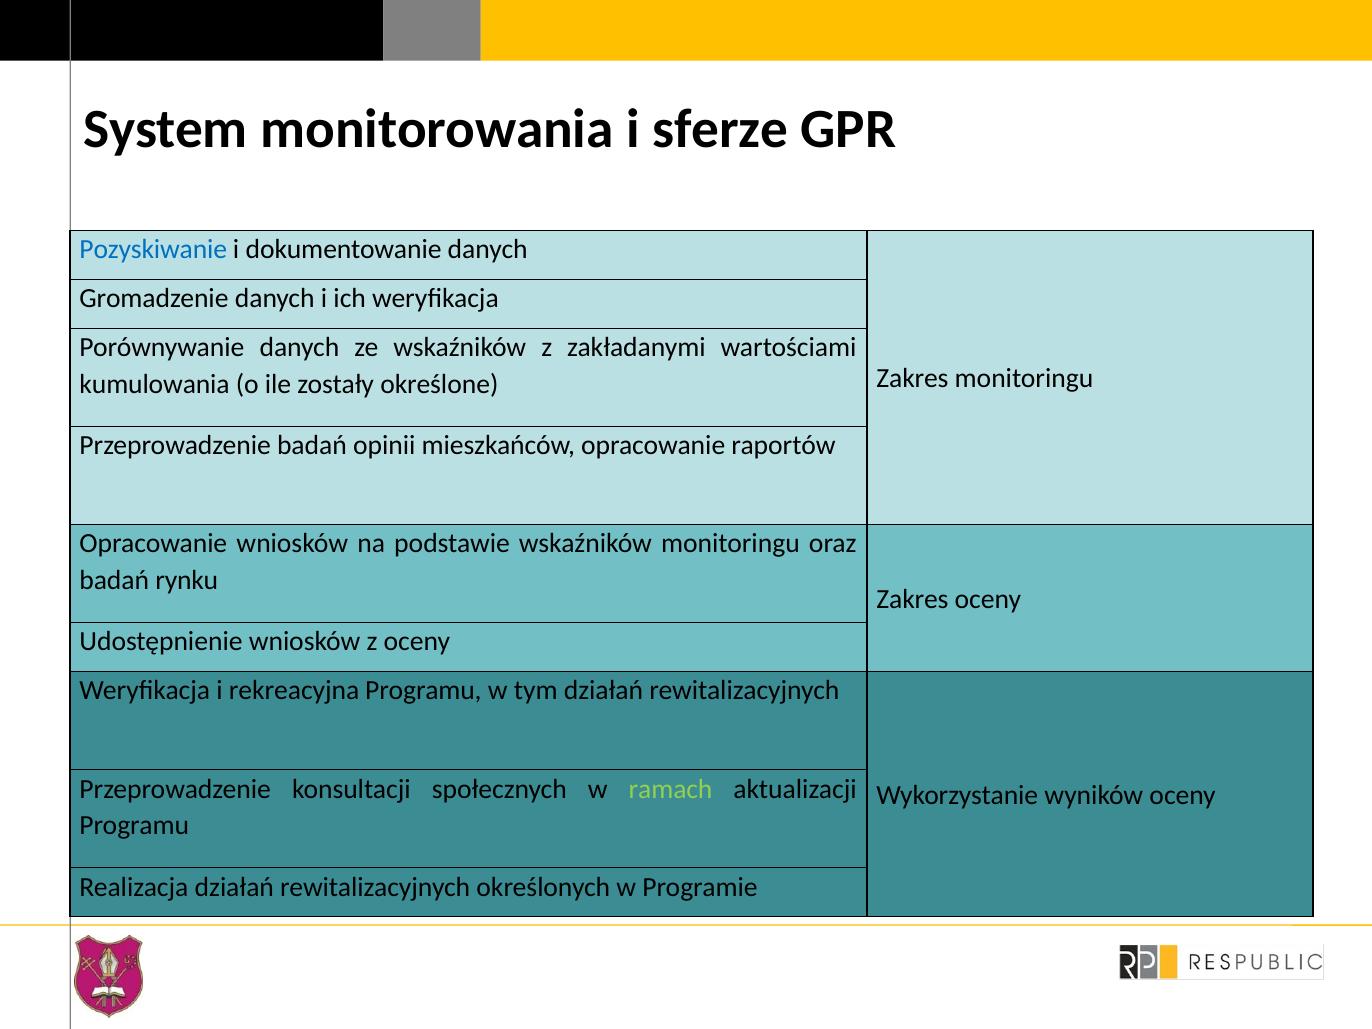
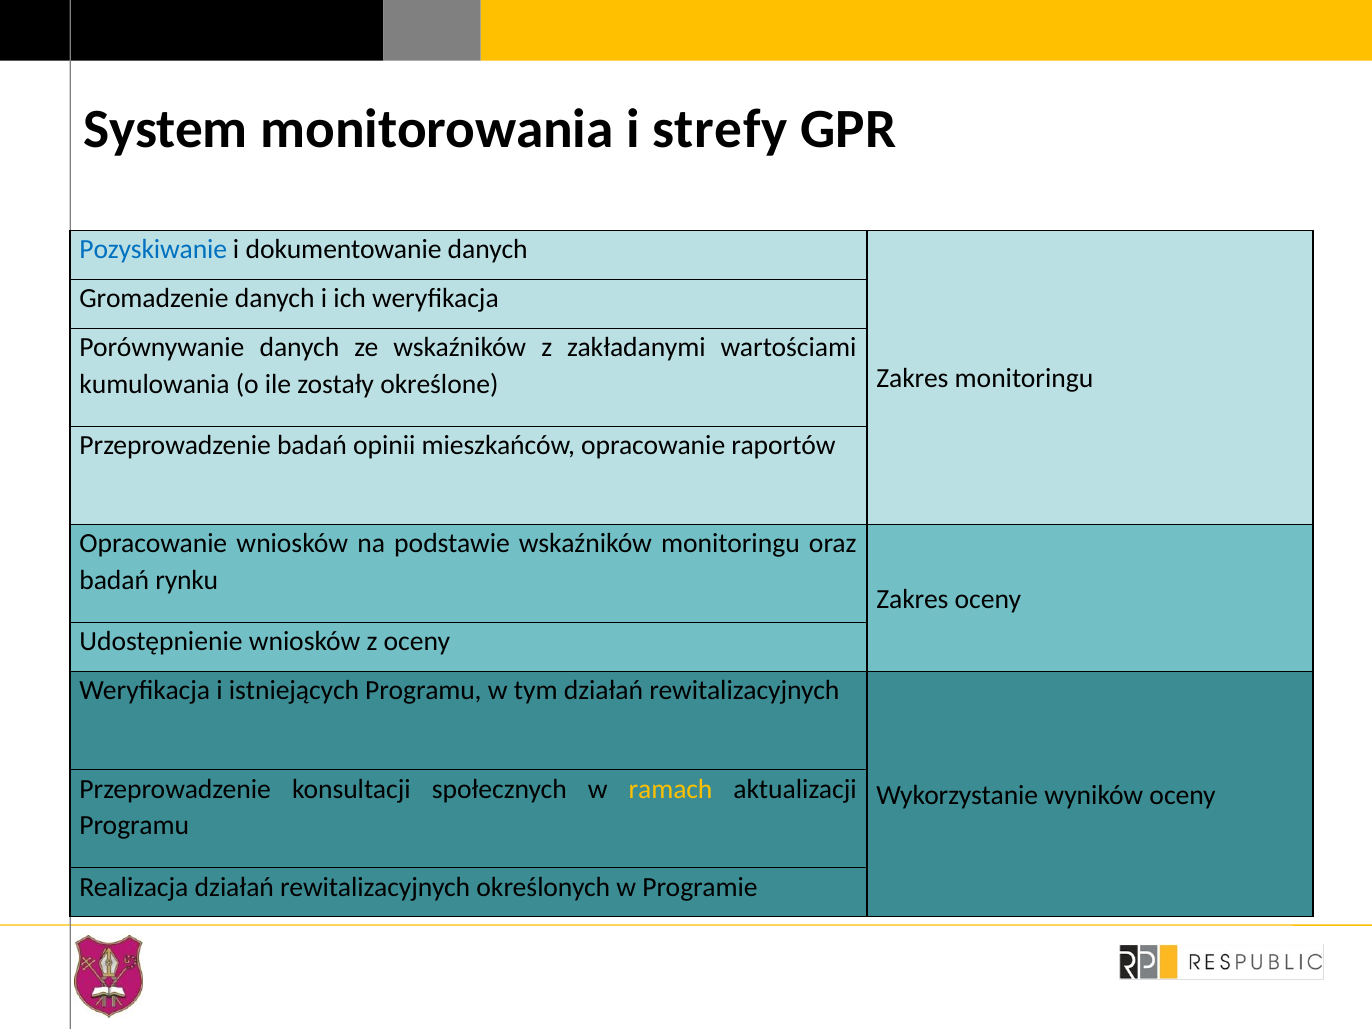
sferze: sferze -> strefy
rekreacyjna: rekreacyjna -> istniejących
ramach colour: light green -> yellow
